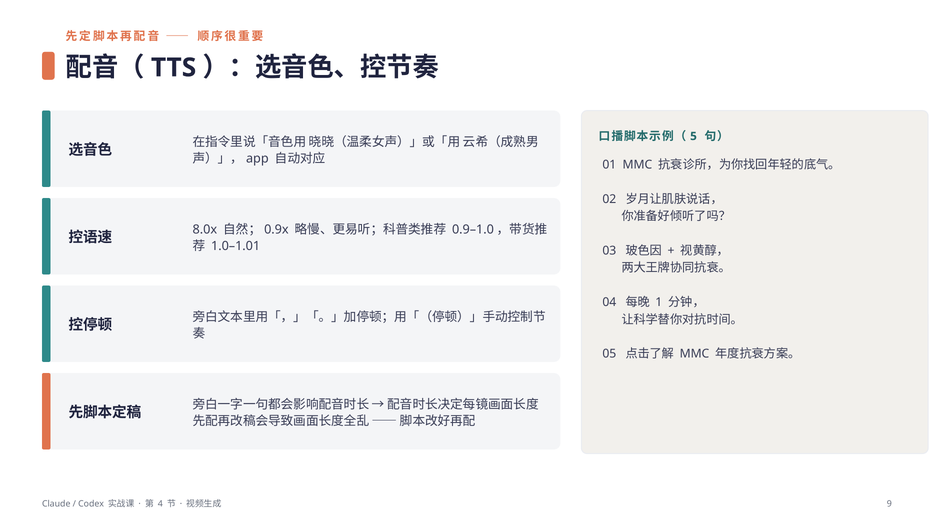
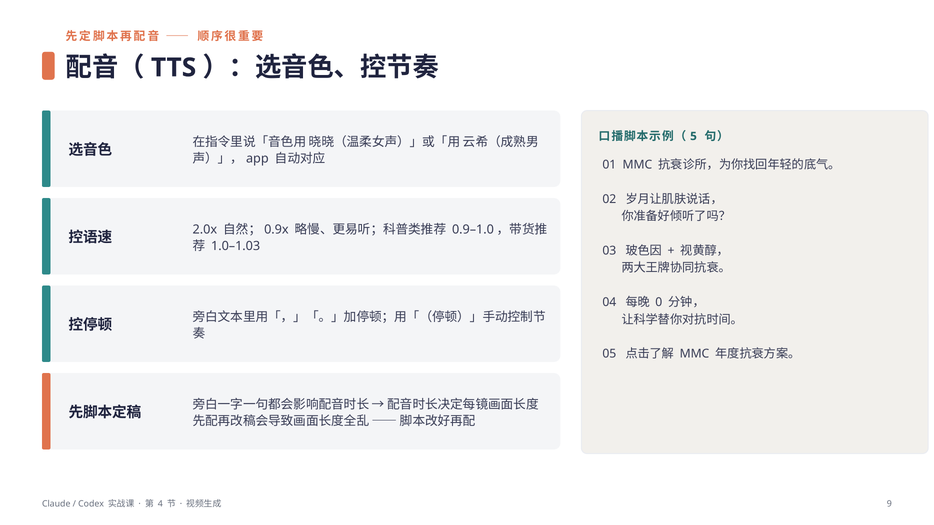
8.0x: 8.0x -> 2.0x
1.0–1.01: 1.0–1.01 -> 1.0–1.03
1: 1 -> 0
